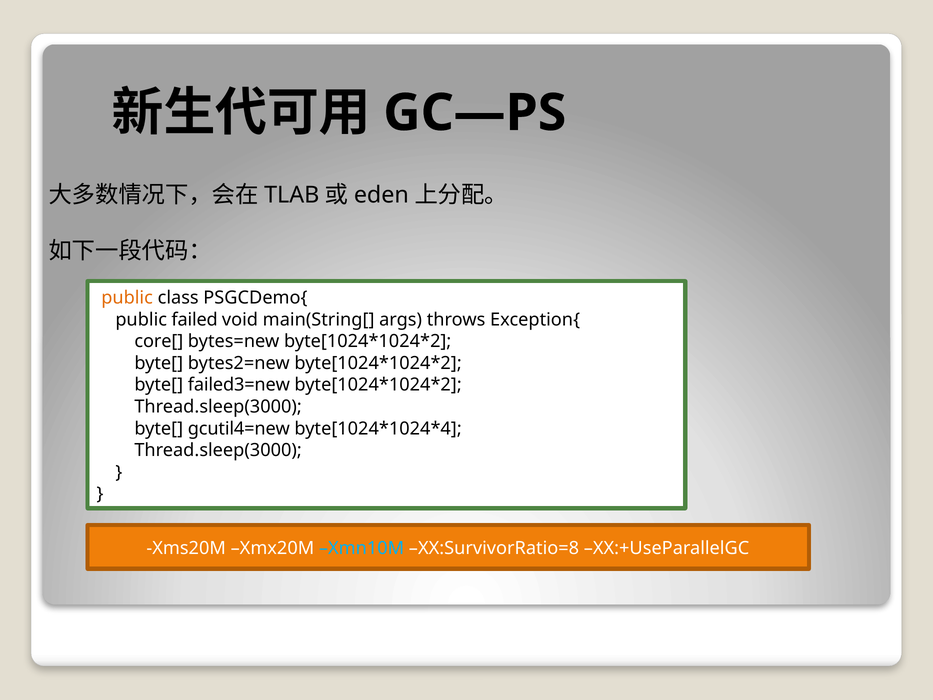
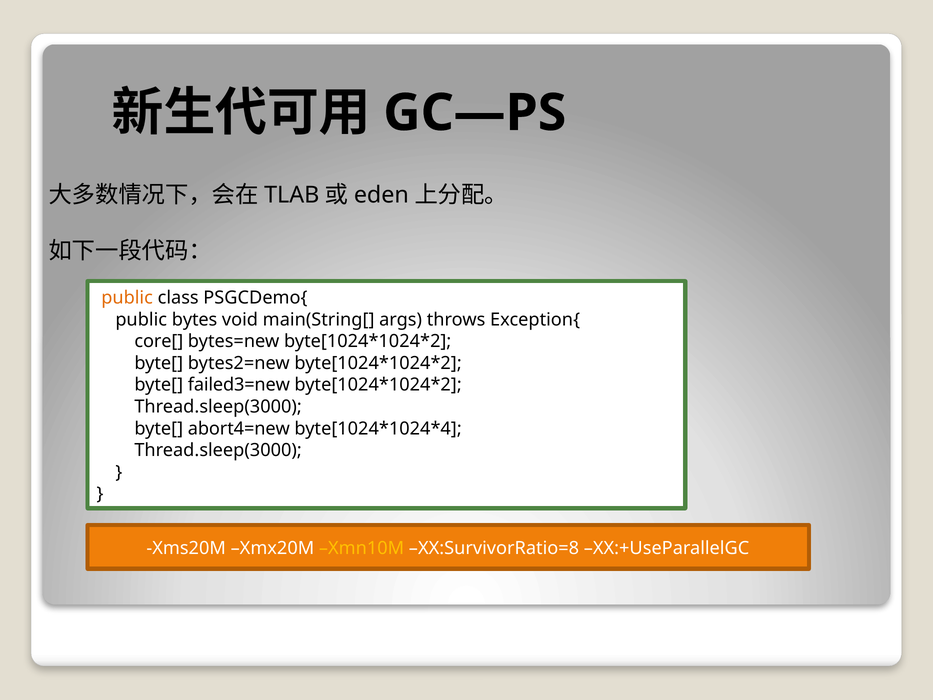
failed: failed -> bytes
gcutil4=new: gcutil4=new -> abort4=new
Xmn10M colour: light blue -> yellow
